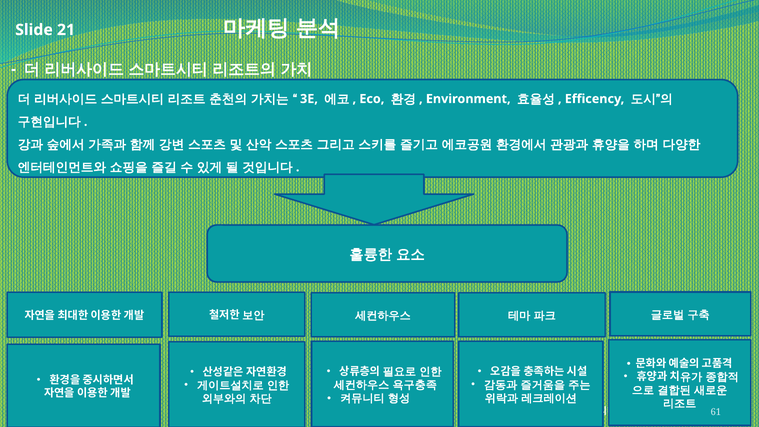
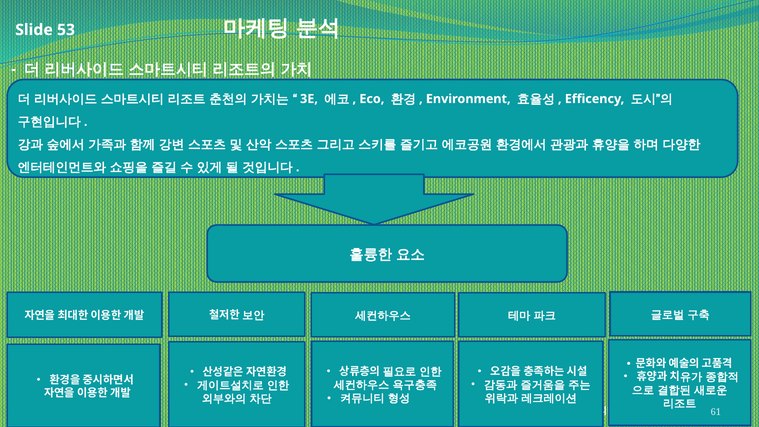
21: 21 -> 53
